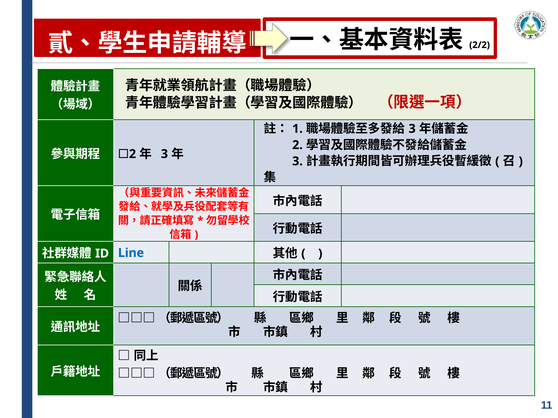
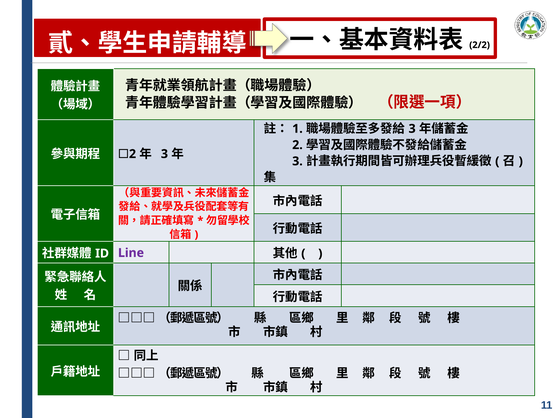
Line colour: blue -> purple
